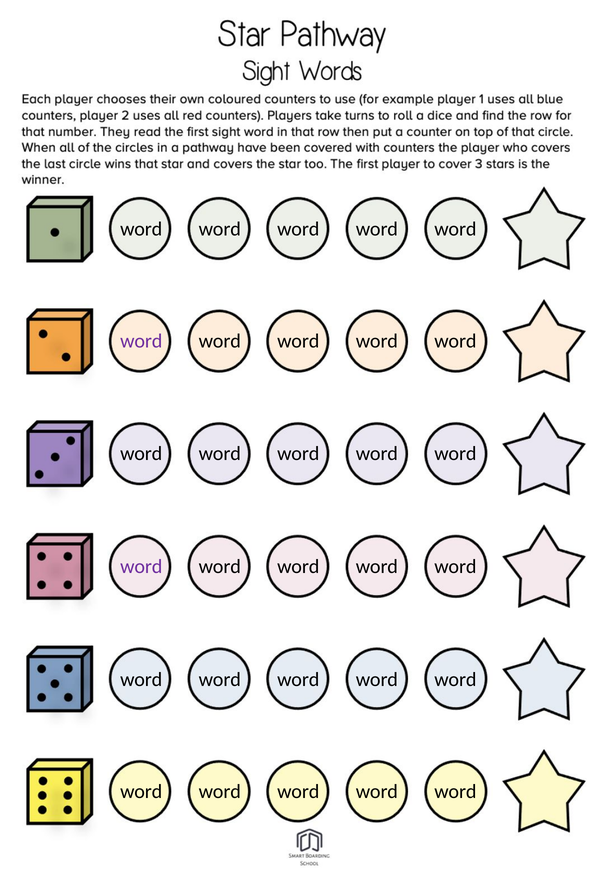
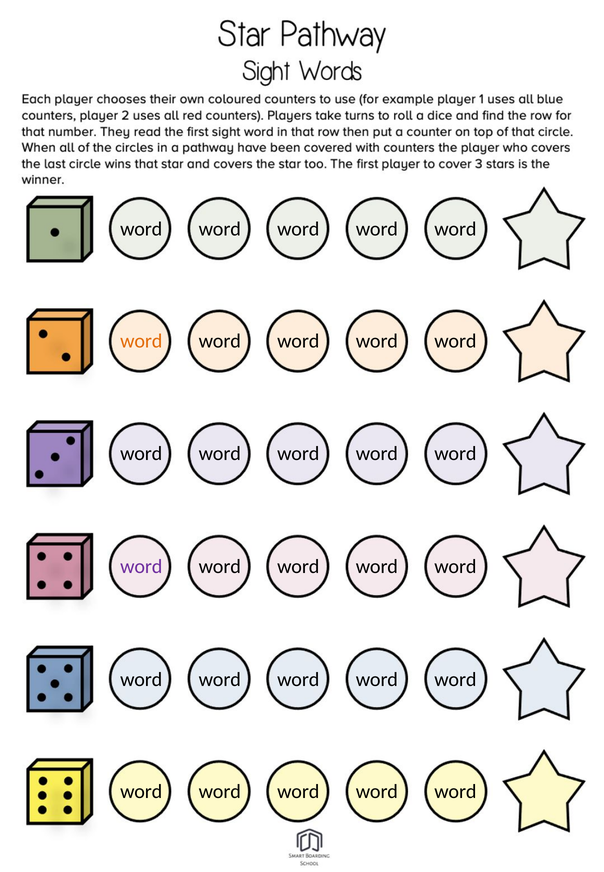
word at (141, 342) colour: purple -> orange
